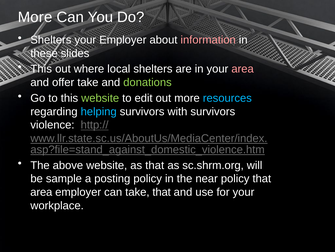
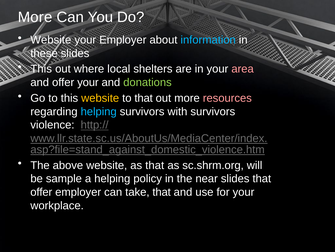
Shelters at (51, 40): Shelters -> Website
information colour: pink -> light blue
offer take: take -> your
website at (100, 98) colour: light green -> yellow
to edit: edit -> that
resources colour: light blue -> pink
a posting: posting -> helping
near policy: policy -> slides
area at (41, 192): area -> offer
